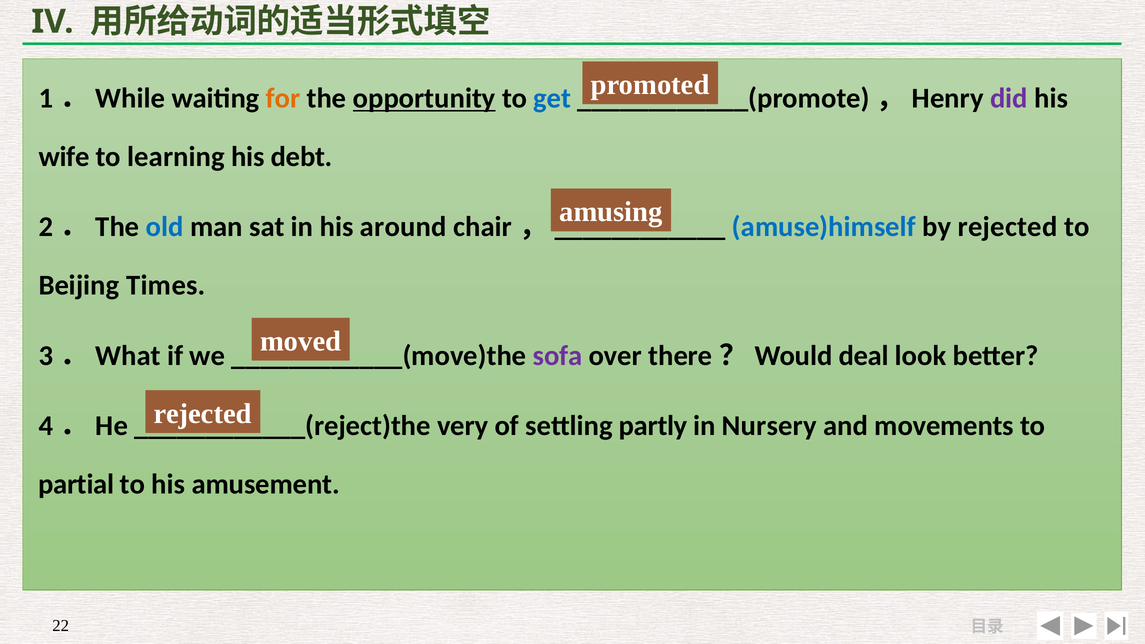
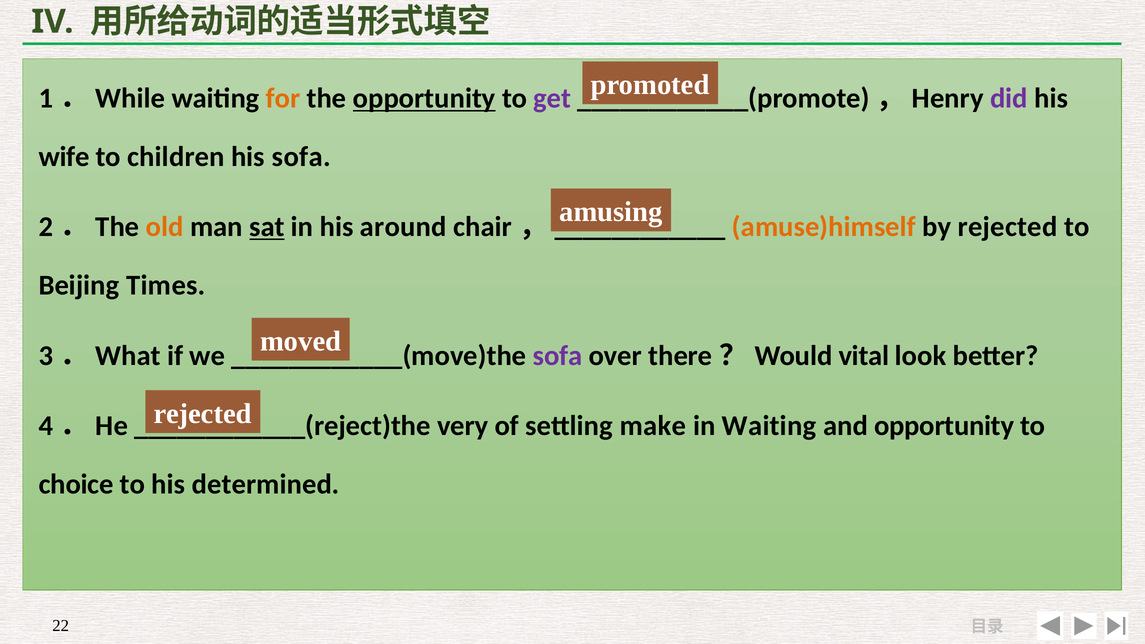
get colour: blue -> purple
learning: learning -> children
his debt: debt -> sofa
old colour: blue -> orange
sat underline: none -> present
amuse)himself colour: blue -> orange
deal: deal -> vital
partly: partly -> make
in Nursery: Nursery -> Waiting
and movements: movements -> opportunity
partial: partial -> choice
amusement: amusement -> determined
